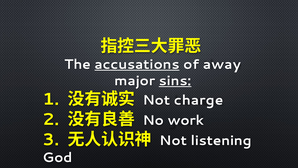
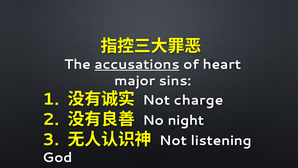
away: away -> heart
sins underline: present -> none
work: work -> night
